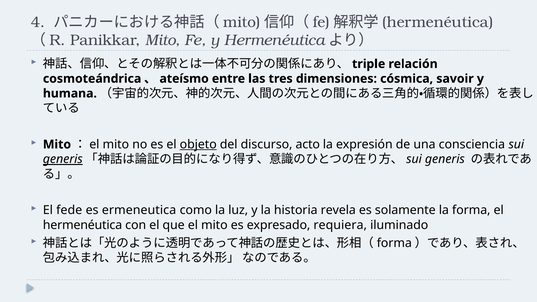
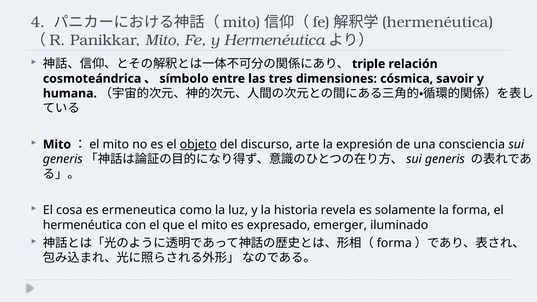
ateísmo: ateísmo -> símbolo
acto: acto -> arte
generis at (63, 159) underline: present -> none
fede: fede -> cosa
requiera: requiera -> emerger
